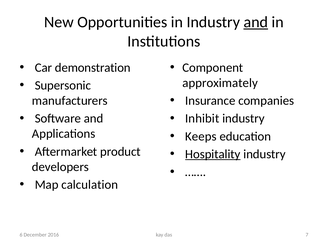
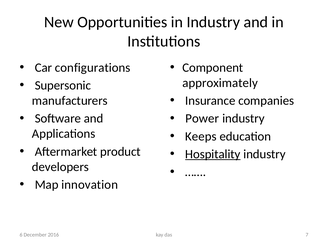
and at (256, 22) underline: present -> none
demonstration: demonstration -> configurations
Inhibit: Inhibit -> Power
calculation: calculation -> innovation
